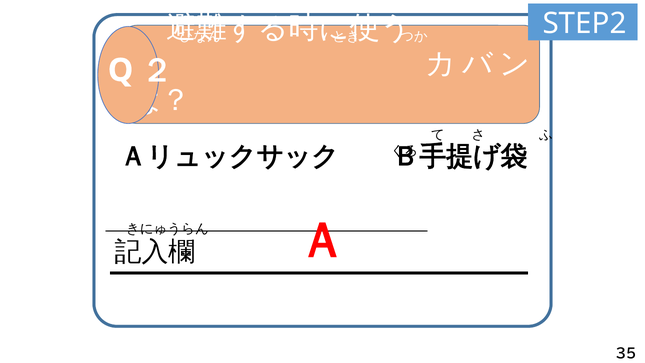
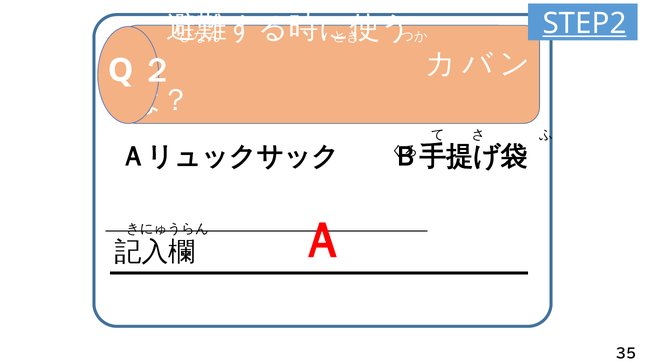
STEP2 underline: none -> present
